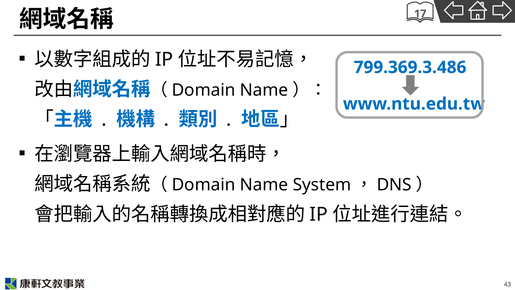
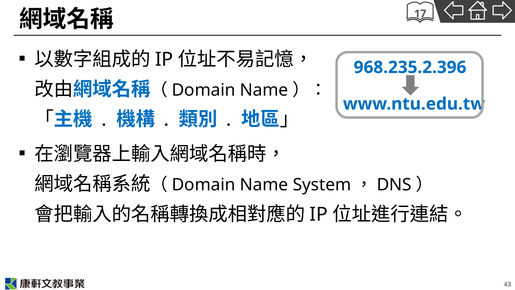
799.369.3.486: 799.369.3.486 -> 968.235.2.396
